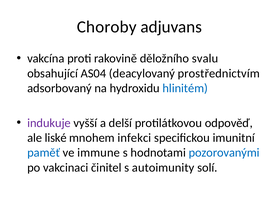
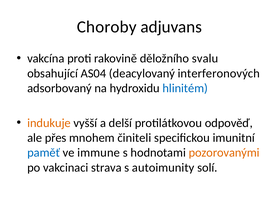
prostřednictvím: prostřednictvím -> interferonových
indukuje colour: purple -> orange
liské: liské -> přes
infekci: infekci -> činiteli
pozorovanými colour: blue -> orange
činitel: činitel -> strava
